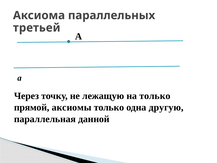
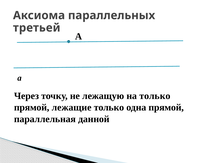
аксиомы: аксиомы -> лежащие
одна другую: другую -> прямой
